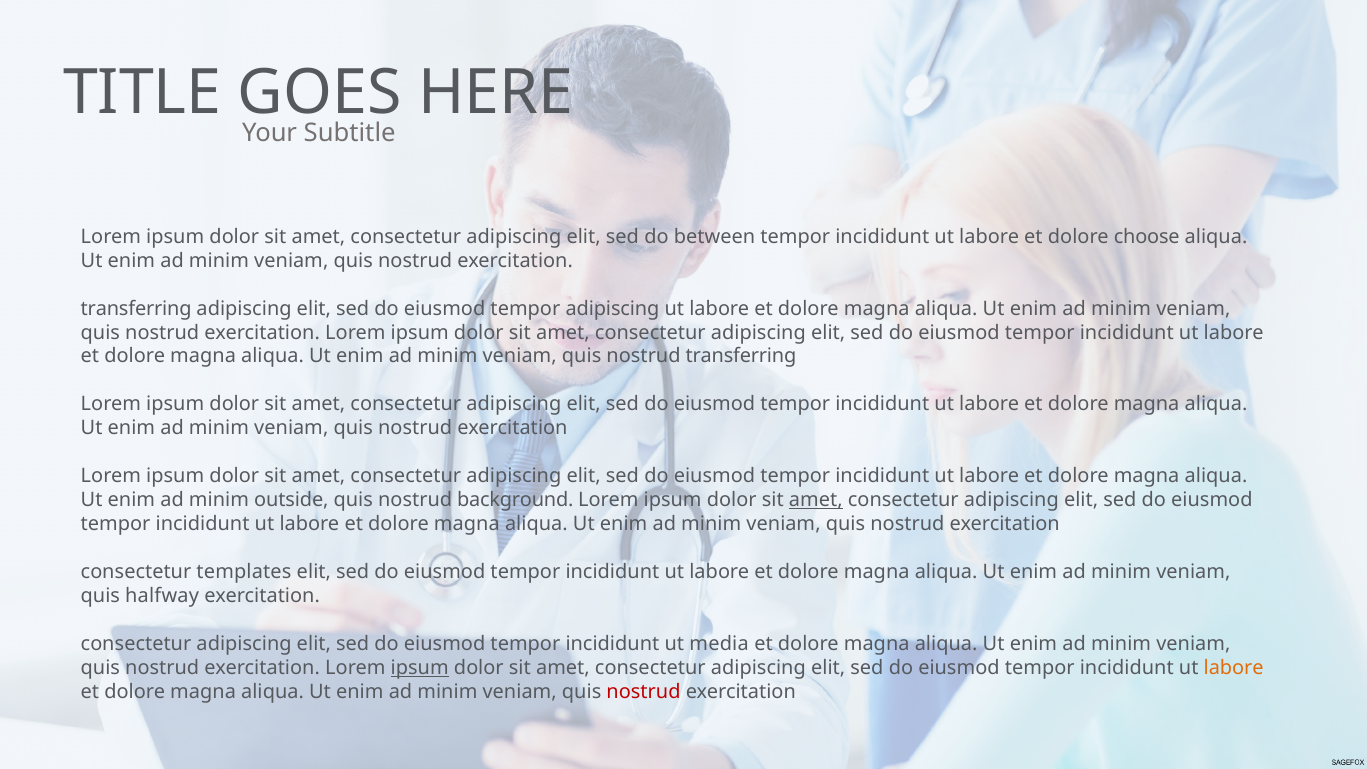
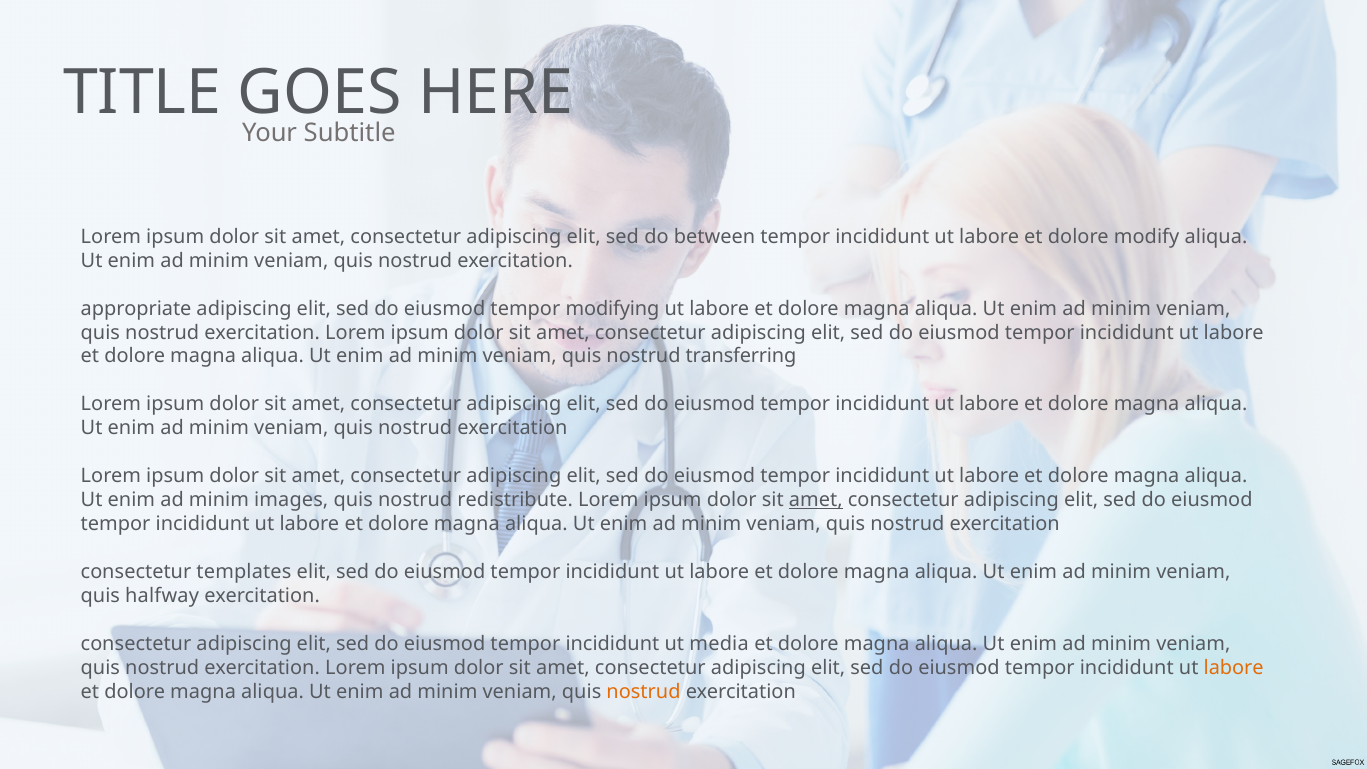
choose: choose -> modify
transferring at (136, 308): transferring -> appropriate
tempor adipiscing: adipiscing -> modifying
outside: outside -> images
background: background -> redistribute
ipsum at (420, 668) underline: present -> none
nostrud at (643, 691) colour: red -> orange
